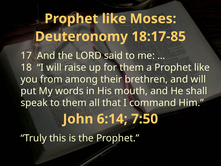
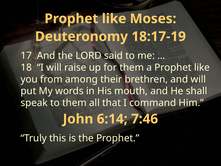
18:17-85: 18:17-85 -> 18:17-19
7:50: 7:50 -> 7:46
